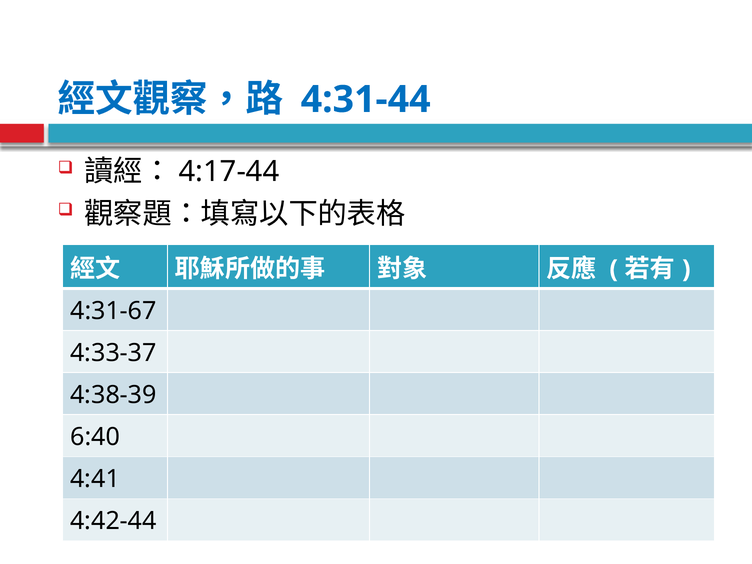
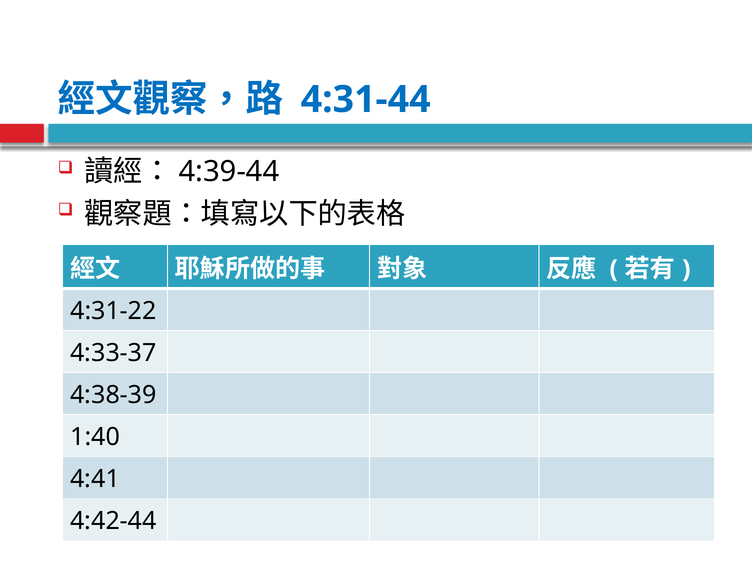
4:17-44: 4:17-44 -> 4:39-44
4:31-67: 4:31-67 -> 4:31-22
6:40: 6:40 -> 1:40
